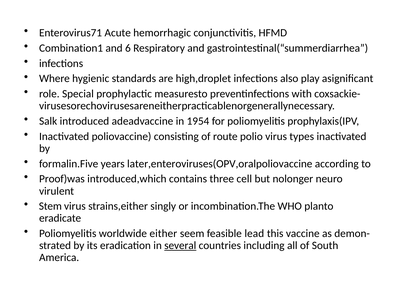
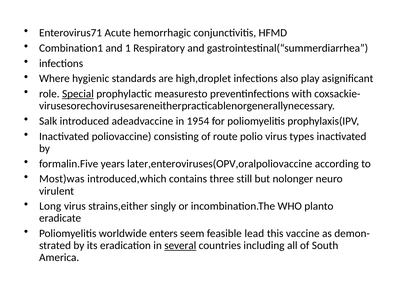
6: 6 -> 1
Special underline: none -> present
Proof)was: Proof)was -> Most)was
cell: cell -> still
Stem: Stem -> Long
either: either -> enters
